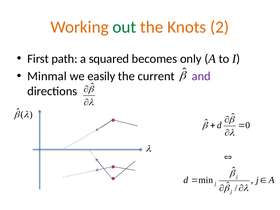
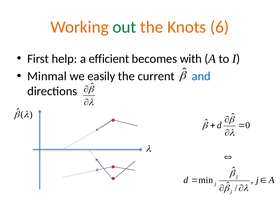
2: 2 -> 6
path: path -> help
squared: squared -> efficient
only: only -> with
and colour: purple -> blue
